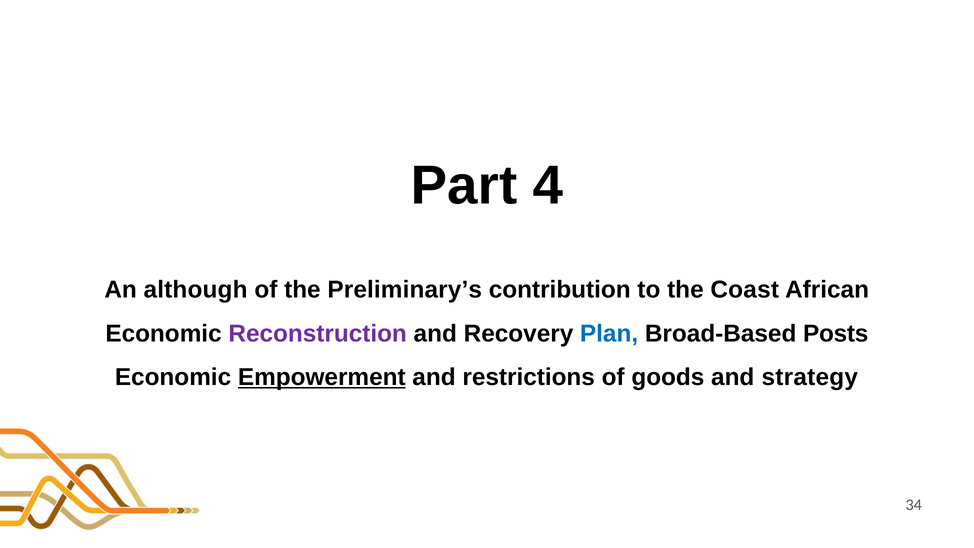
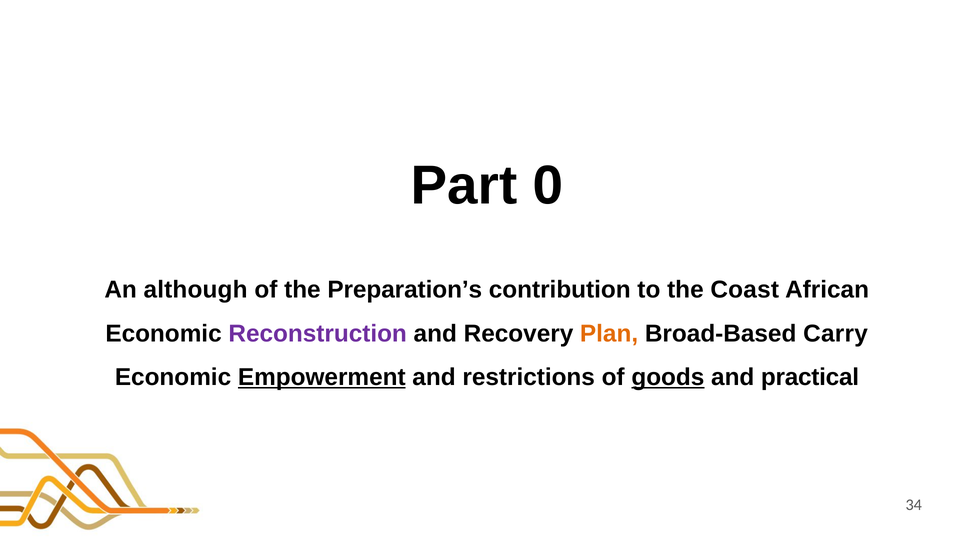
4: 4 -> 0
Preliminary’s: Preliminary’s -> Preparation’s
Plan colour: blue -> orange
Posts: Posts -> Carry
goods underline: none -> present
strategy: strategy -> practical
